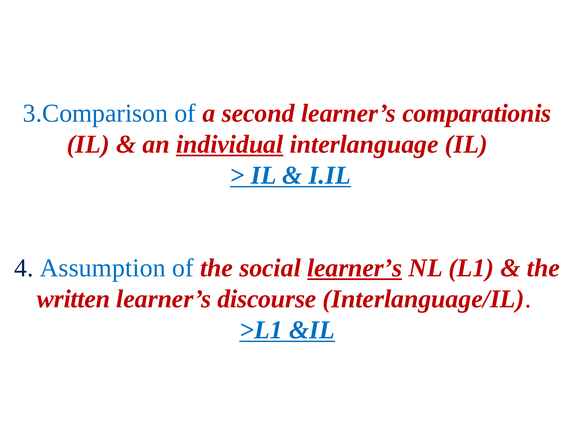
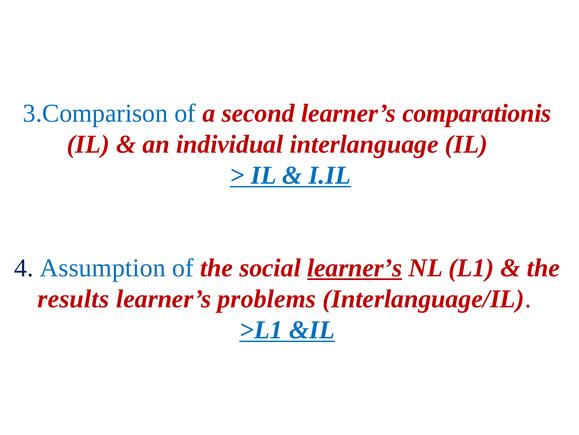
individual underline: present -> none
written: written -> results
discourse: discourse -> problems
